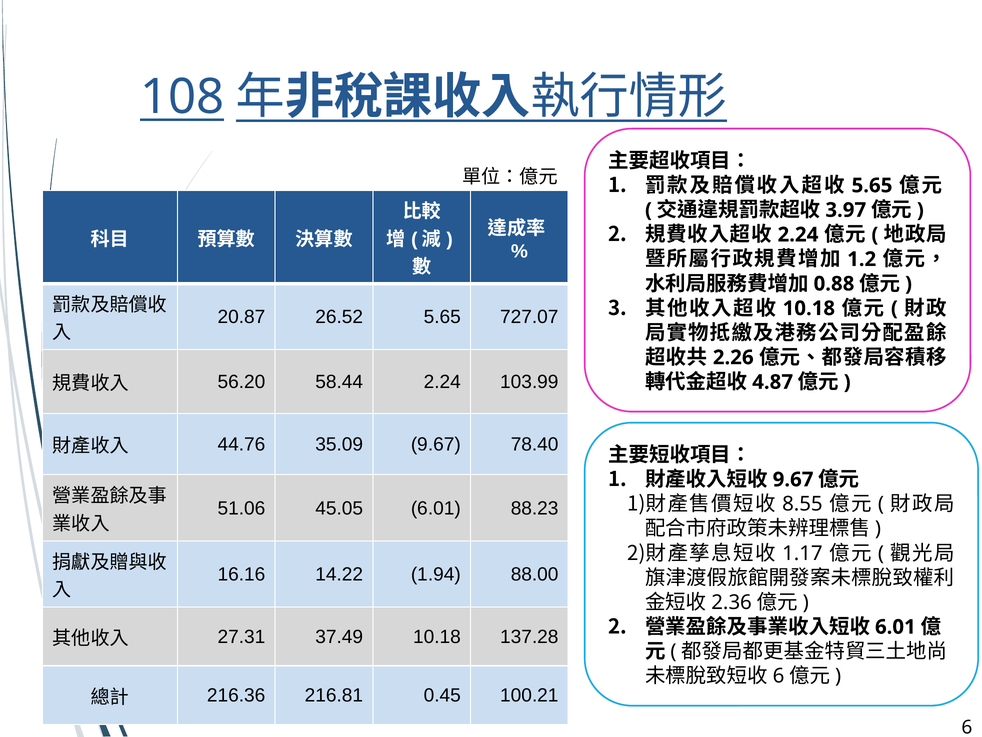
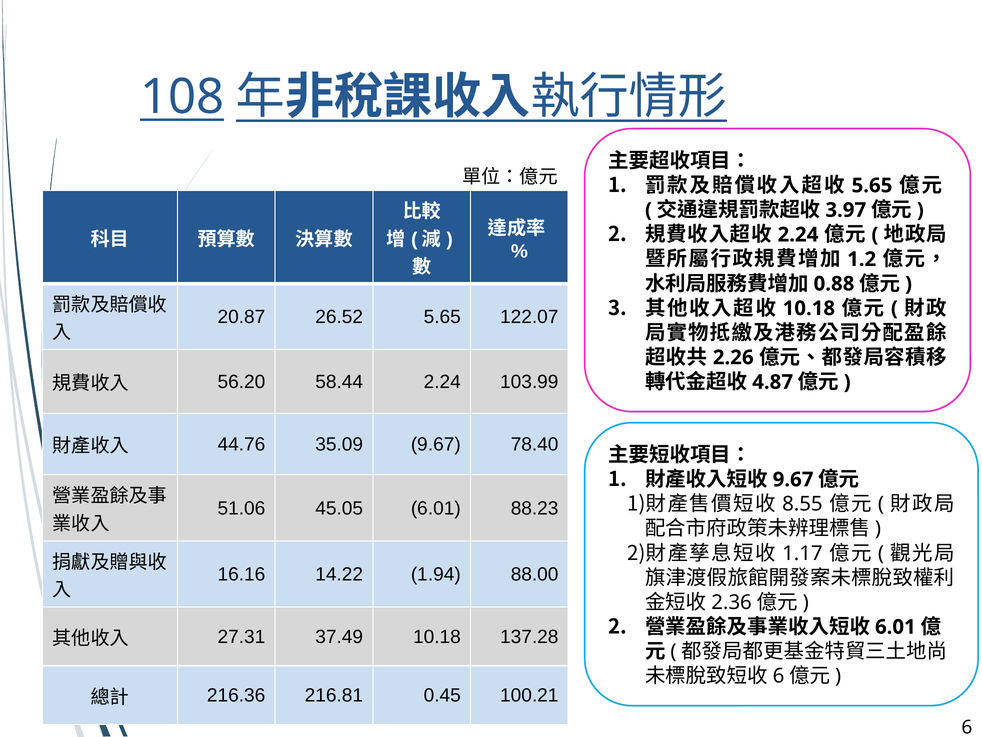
727.07: 727.07 -> 122.07
